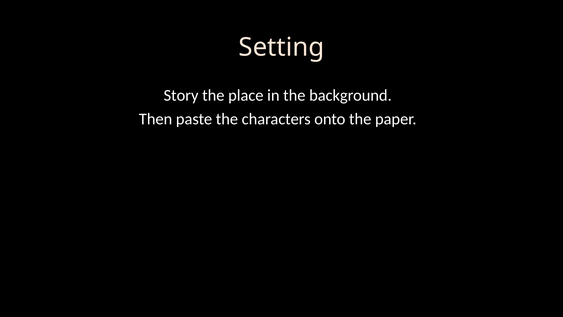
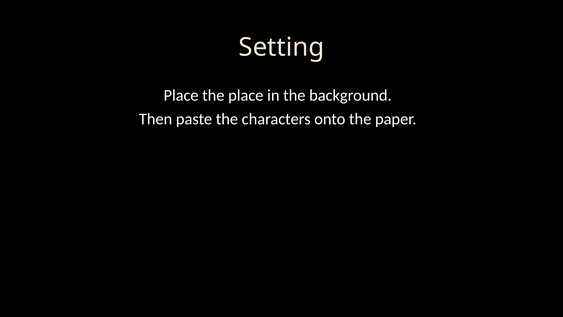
Story at (181, 95): Story -> Place
